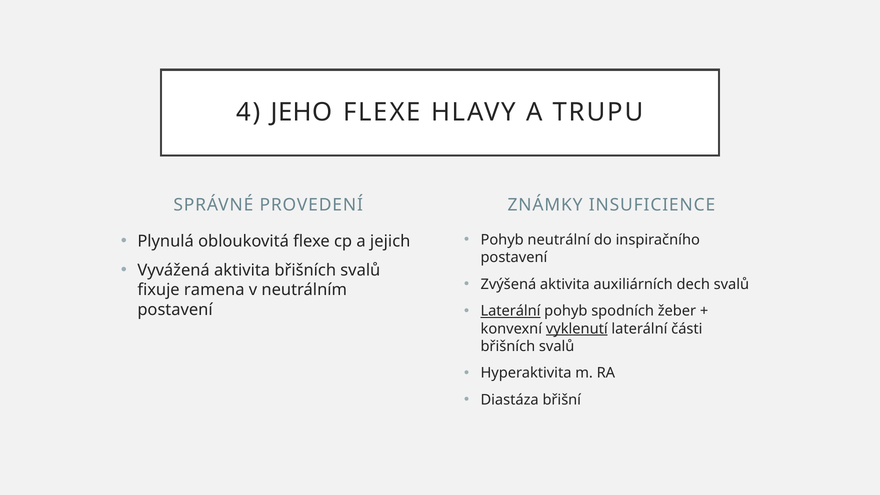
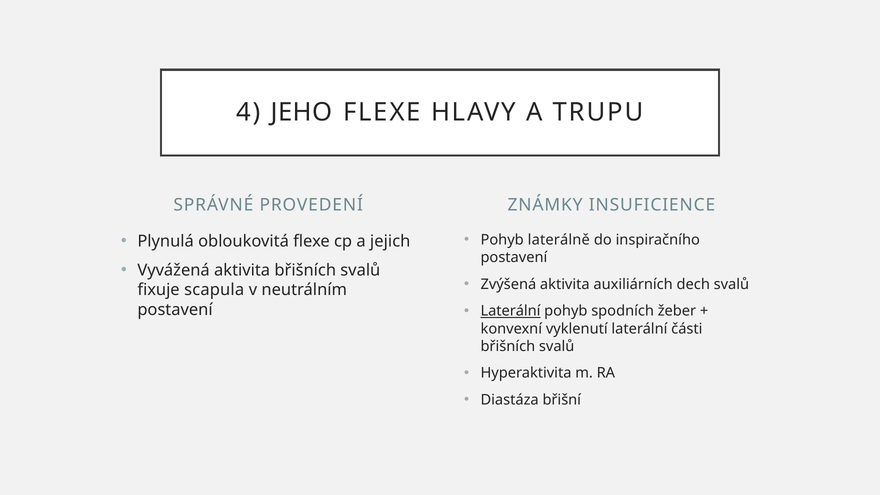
neutrální: neutrální -> laterálně
ramena: ramena -> scapula
vyklenutí underline: present -> none
